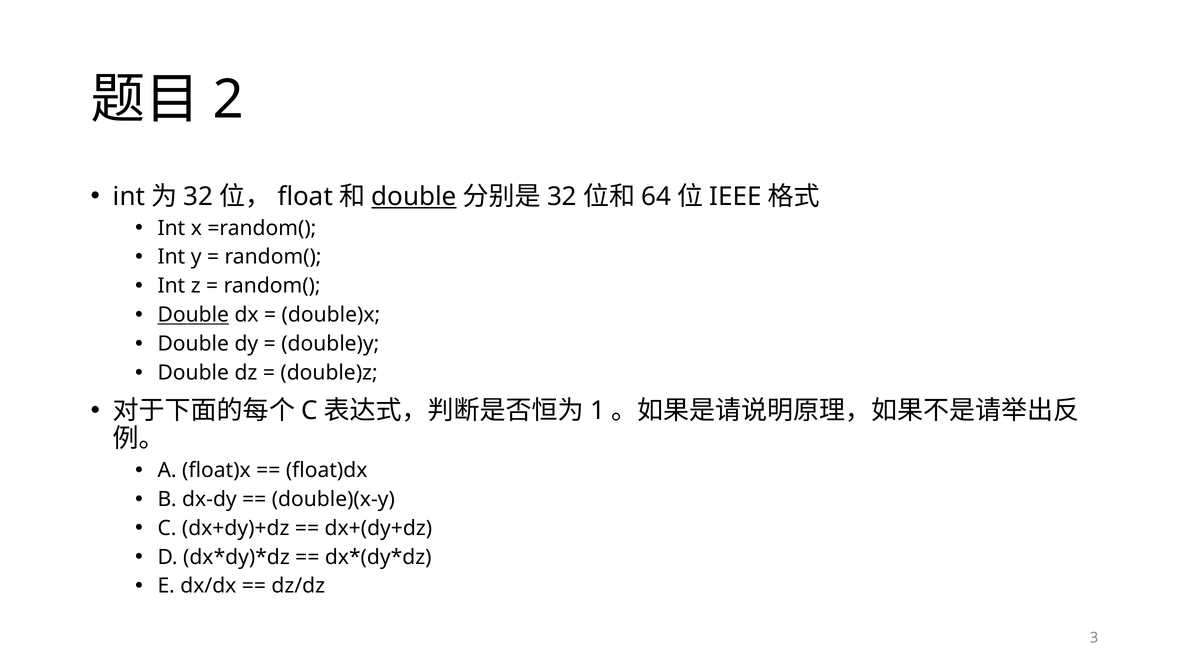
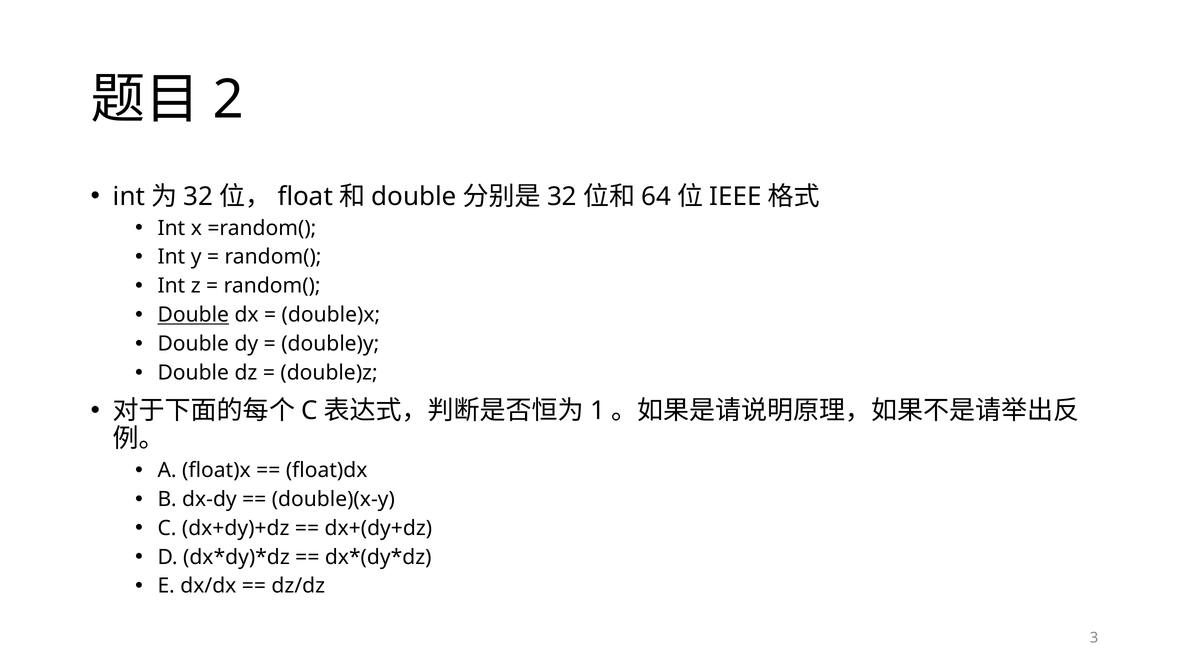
double at (414, 196) underline: present -> none
